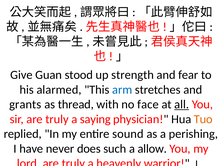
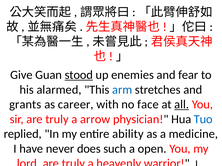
stood underline: none -> present
strength: strength -> enemies
thread: thread -> career
saying: saying -> arrow
Tuo colour: orange -> blue
sound: sound -> ability
perishing: perishing -> medicine
allow: allow -> open
